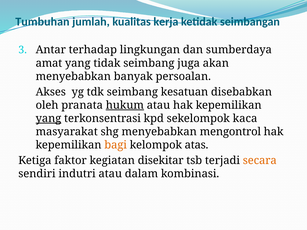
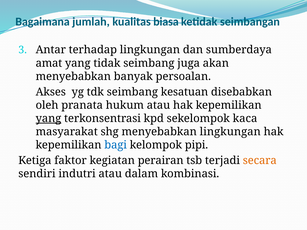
Tumbuhan: Tumbuhan -> Bagaimana
kerja: kerja -> biasa
hukum underline: present -> none
menyebabkan mengontrol: mengontrol -> lingkungan
bagi colour: orange -> blue
atas: atas -> pipi
disekitar: disekitar -> perairan
